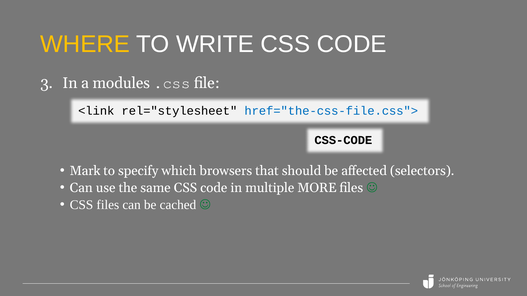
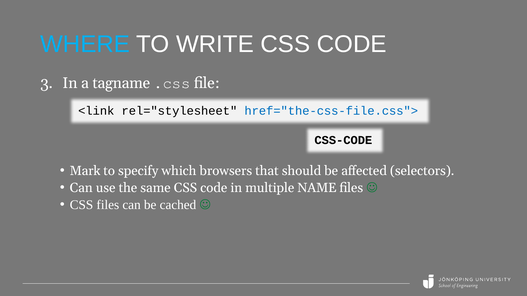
WHERE colour: yellow -> light blue
modules: modules -> tagname
MORE: MORE -> NAME
